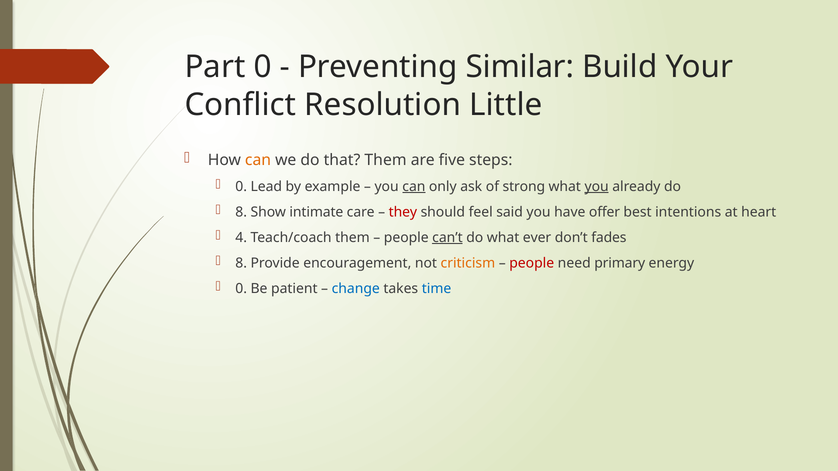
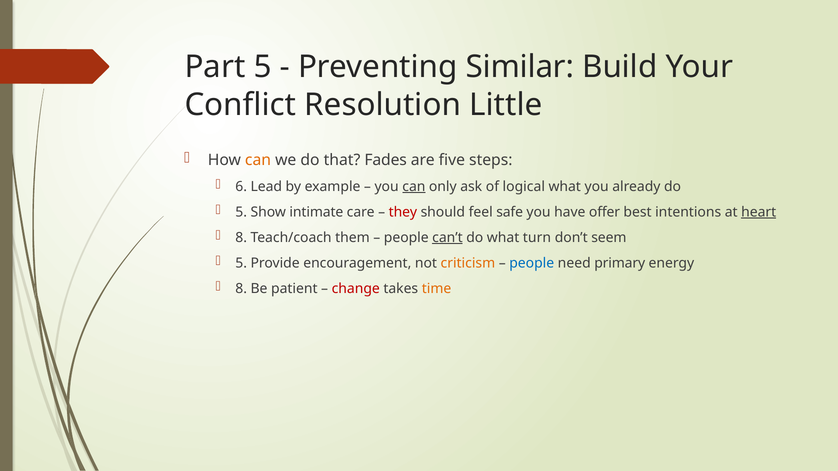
Part 0: 0 -> 5
that Them: Them -> Fades
0 at (241, 187): 0 -> 6
strong: strong -> logical
you at (597, 187) underline: present -> none
8 at (241, 212): 8 -> 5
said: said -> safe
heart underline: none -> present
4 at (241, 238): 4 -> 8
ever: ever -> turn
fades: fades -> seem
8 at (241, 263): 8 -> 5
people at (532, 263) colour: red -> blue
0 at (241, 289): 0 -> 8
change colour: blue -> red
time colour: blue -> orange
